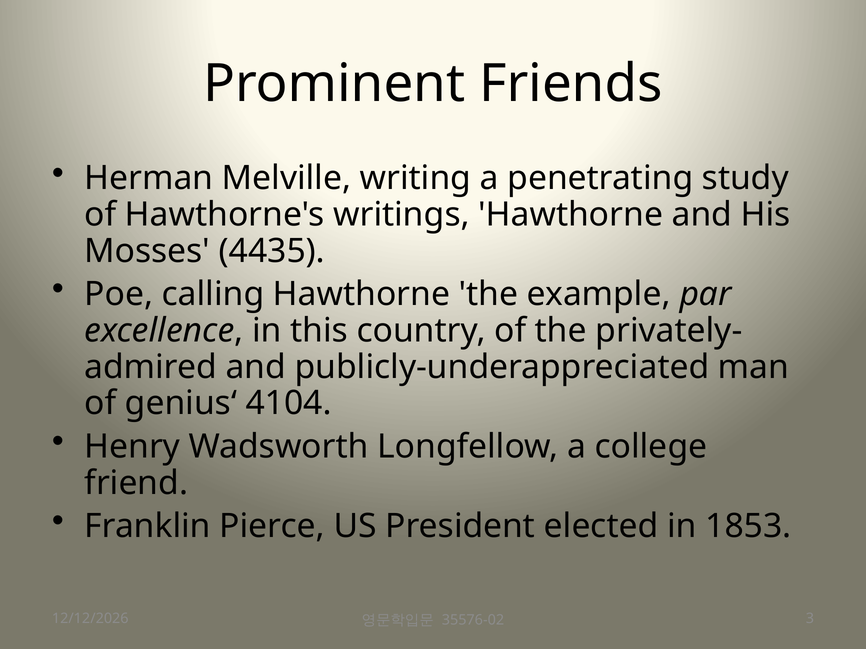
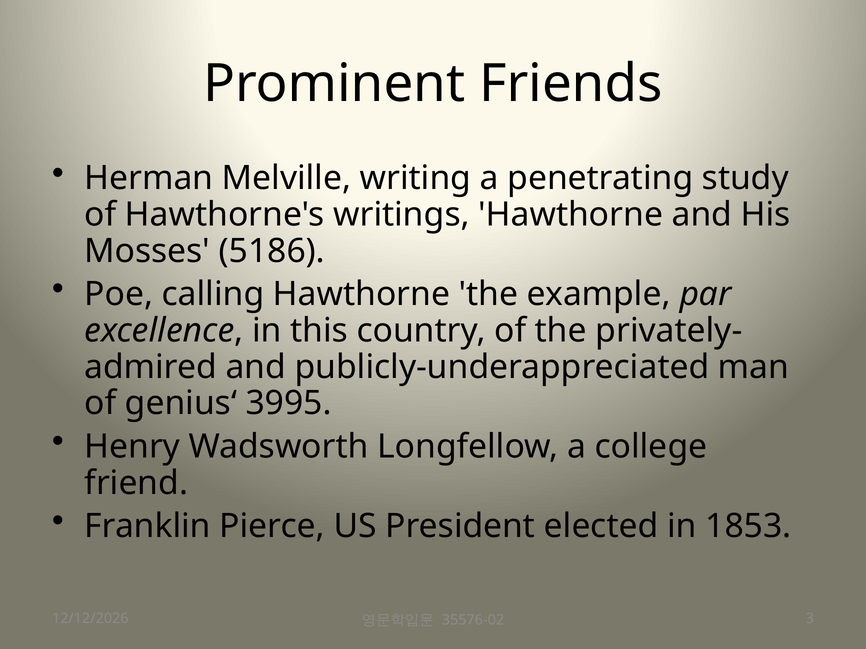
4435: 4435 -> 5186
4104: 4104 -> 3995
